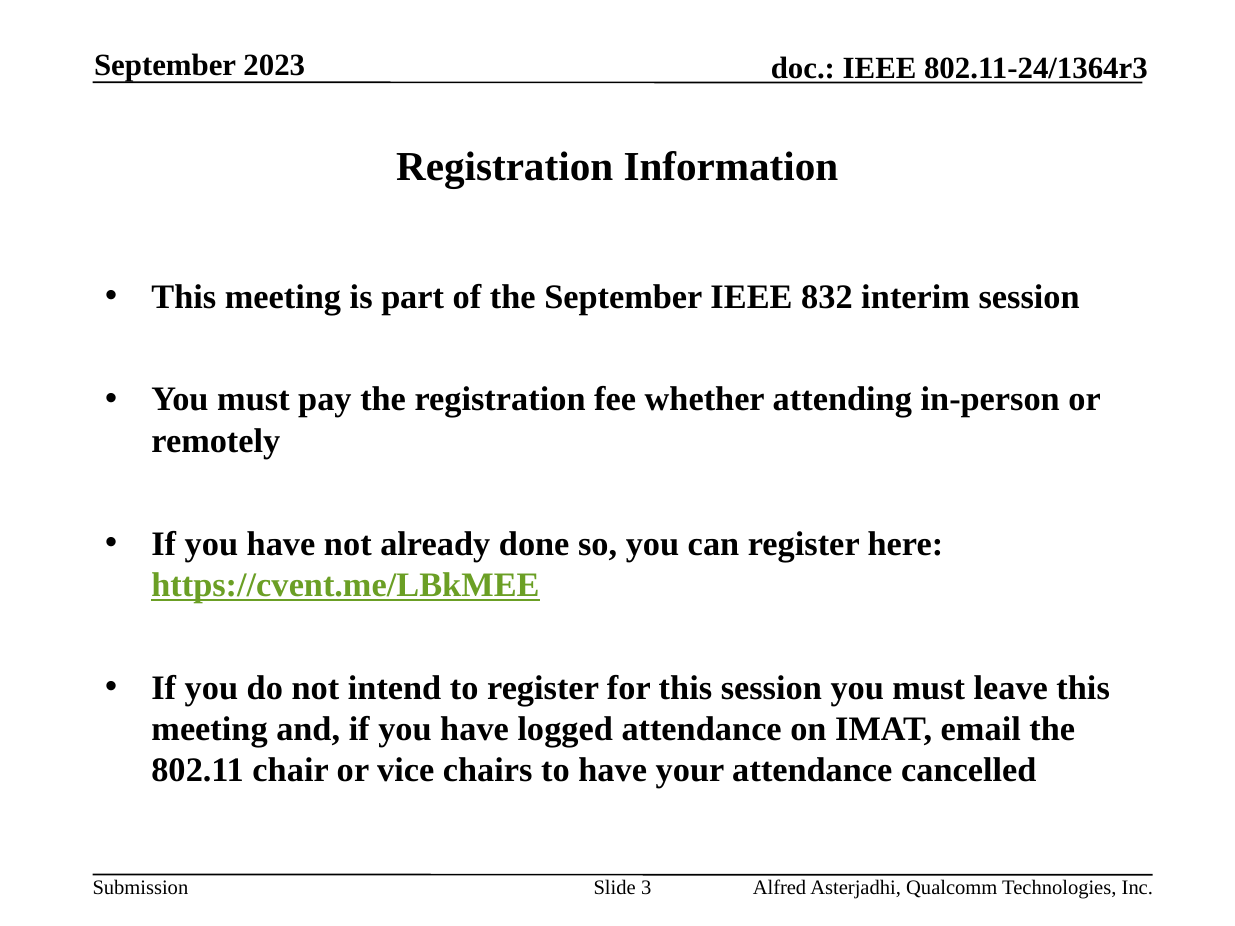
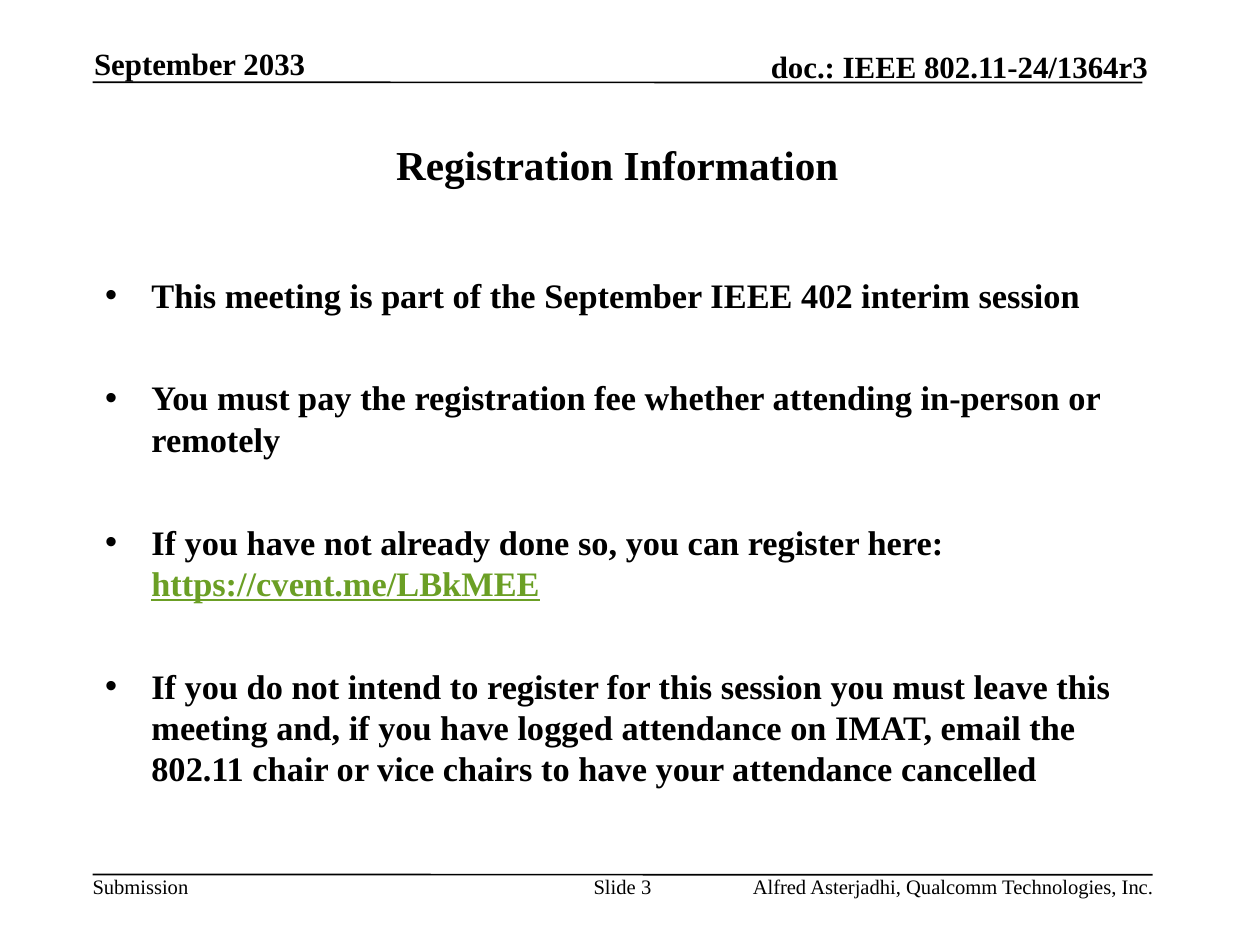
2023: 2023 -> 2033
832: 832 -> 402
